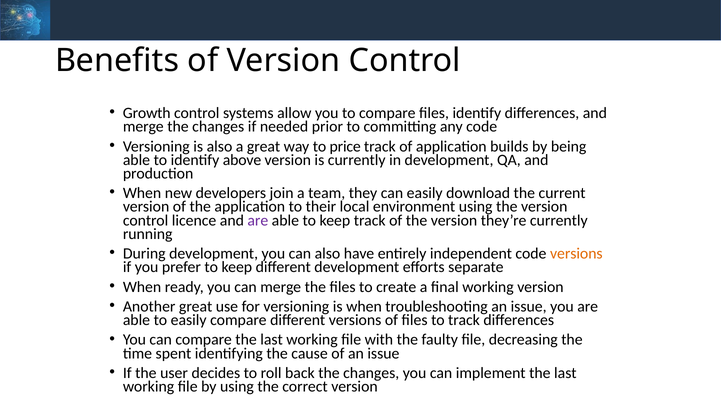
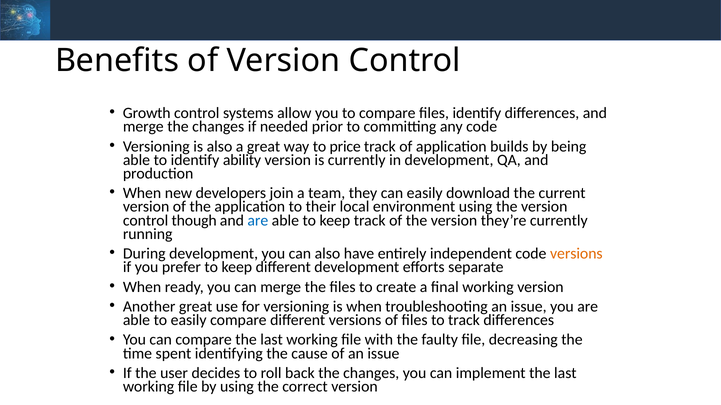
above: above -> ability
licence: licence -> though
are at (258, 221) colour: purple -> blue
